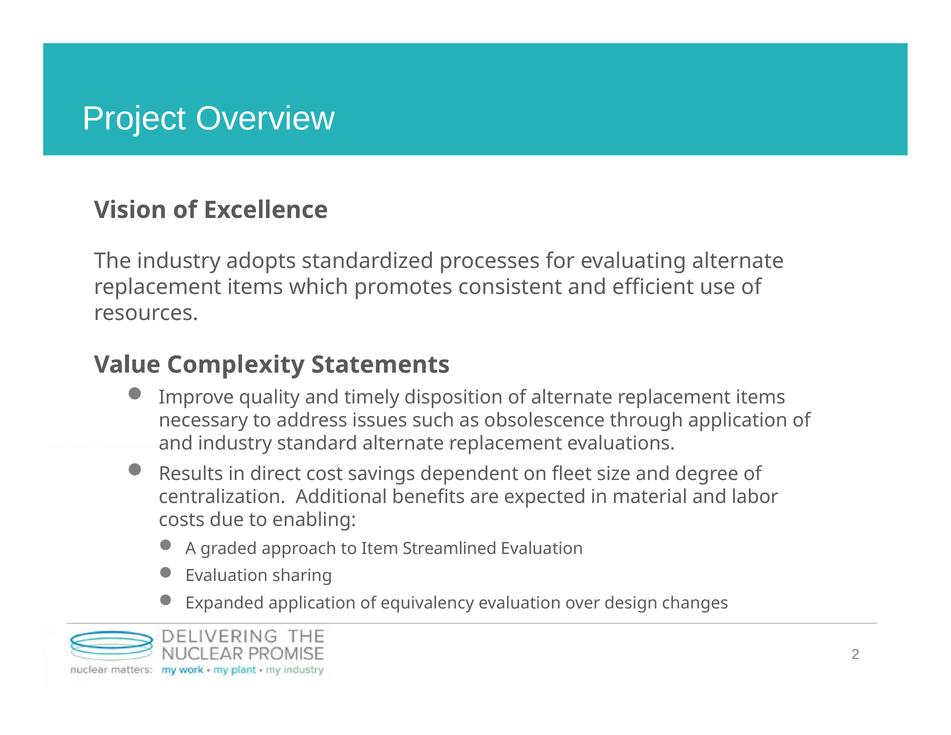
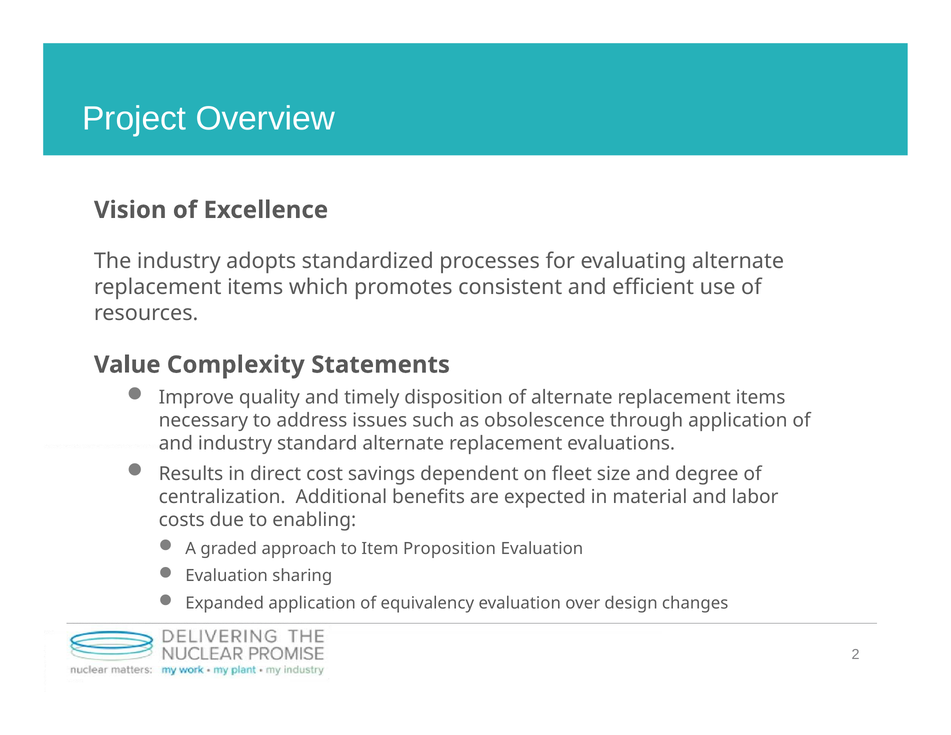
Streamlined: Streamlined -> Proposition
